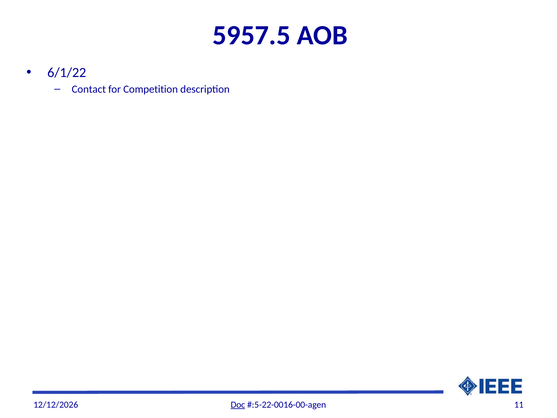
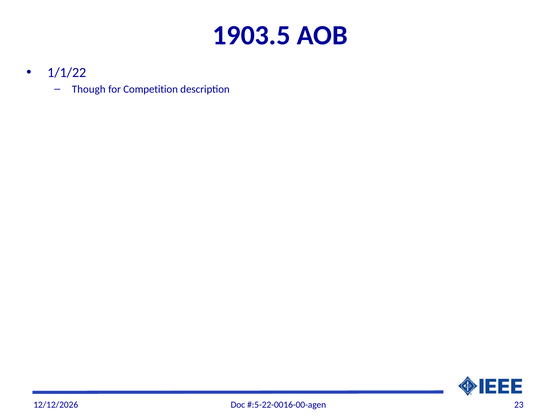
5957.5: 5957.5 -> 1903.5
6/1/22: 6/1/22 -> 1/1/22
Contact: Contact -> Though
Doc underline: present -> none
11: 11 -> 23
